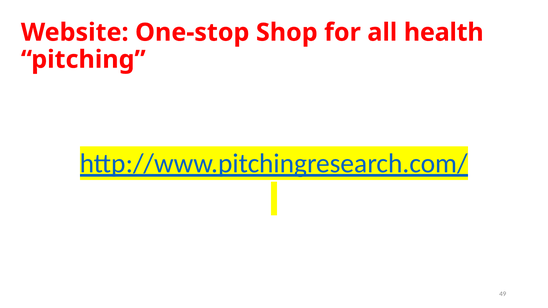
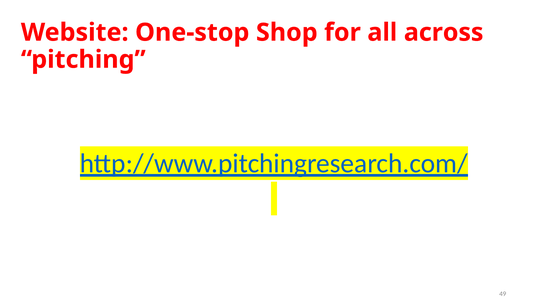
health: health -> across
